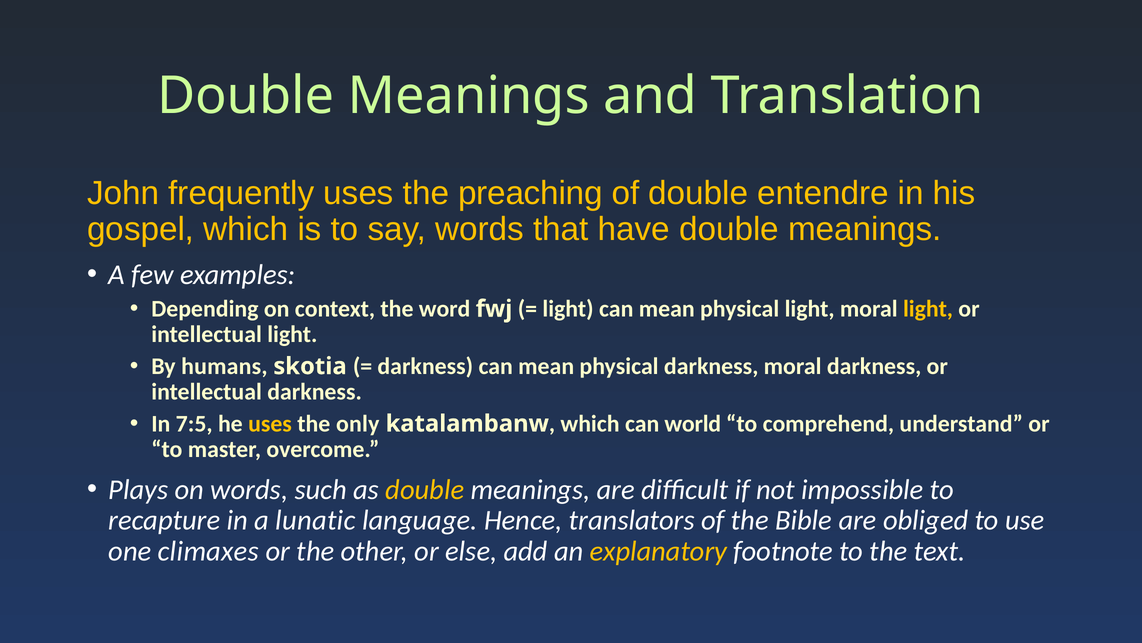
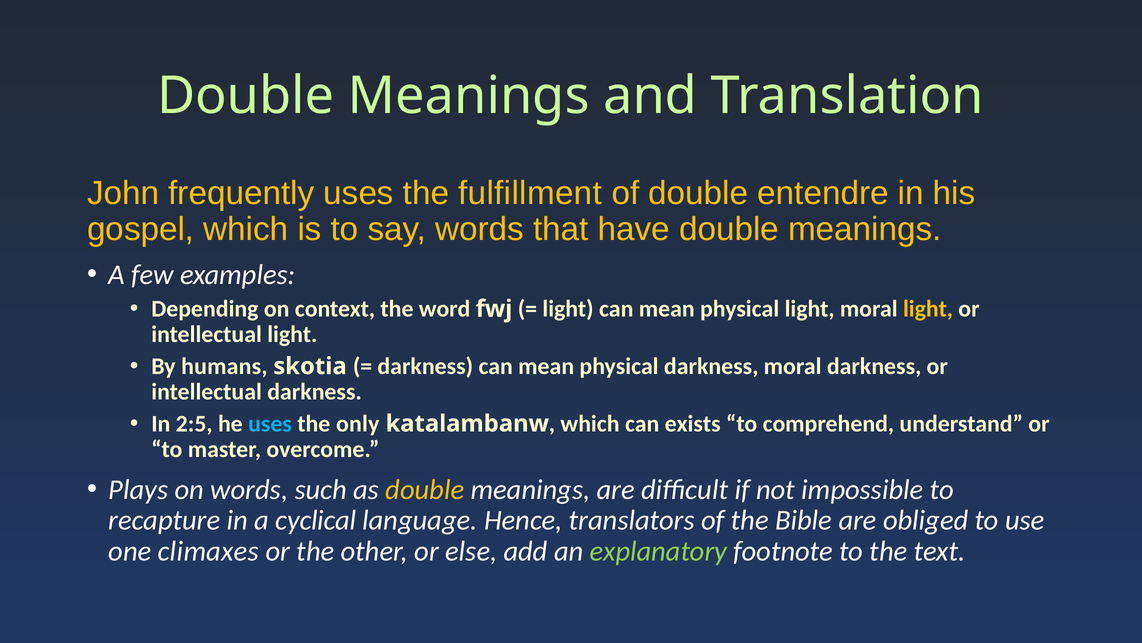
preaching: preaching -> fulfillment
7:5: 7:5 -> 2:5
uses at (270, 423) colour: yellow -> light blue
world: world -> exists
lunatic: lunatic -> cyclical
explanatory colour: yellow -> light green
